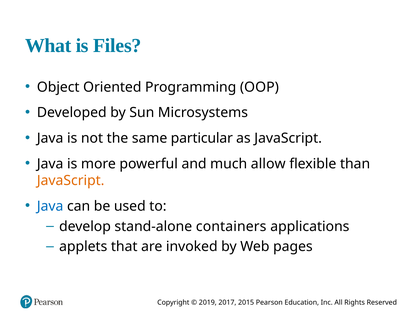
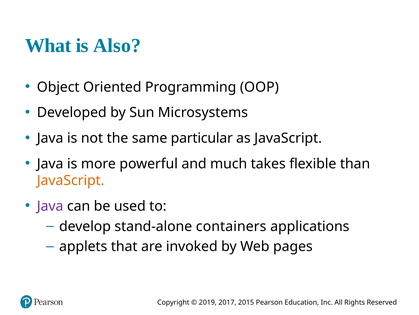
Files: Files -> Also
allow: allow -> takes
Java at (50, 206) colour: blue -> purple
